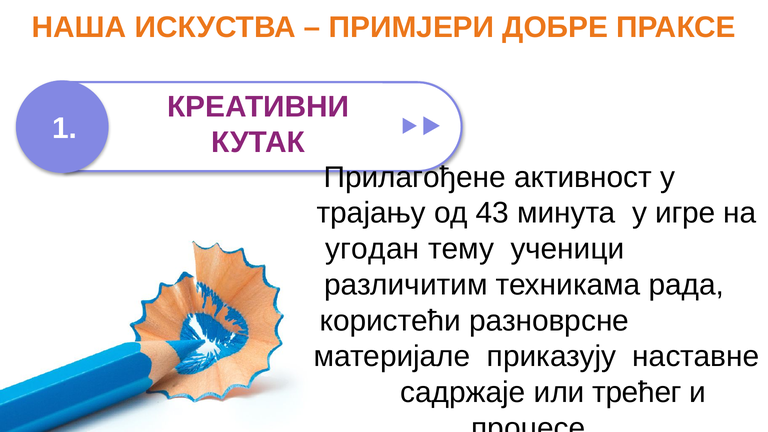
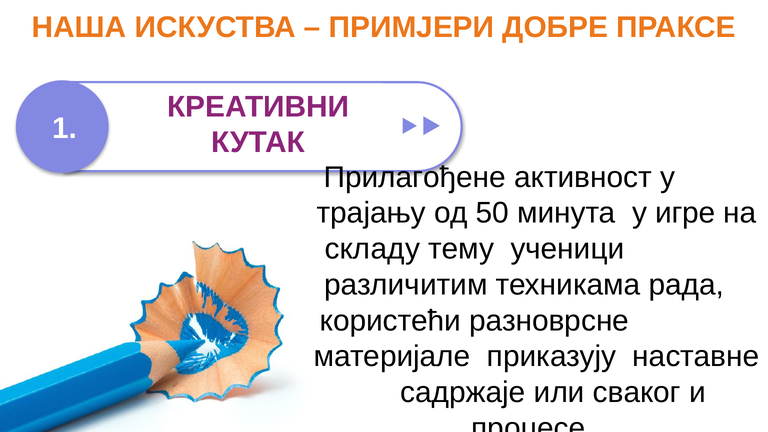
43: 43 -> 50
угодан: угодан -> складу
трећег: трећег -> сваког
